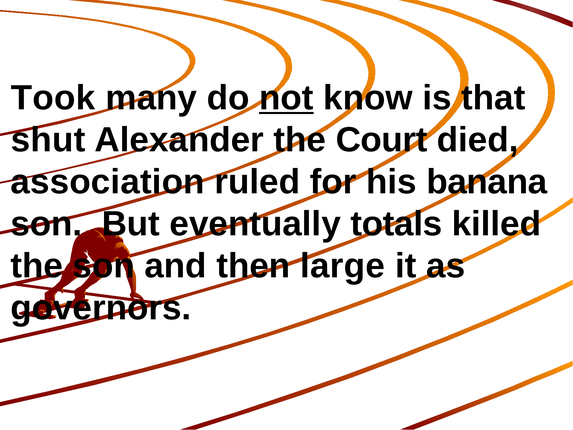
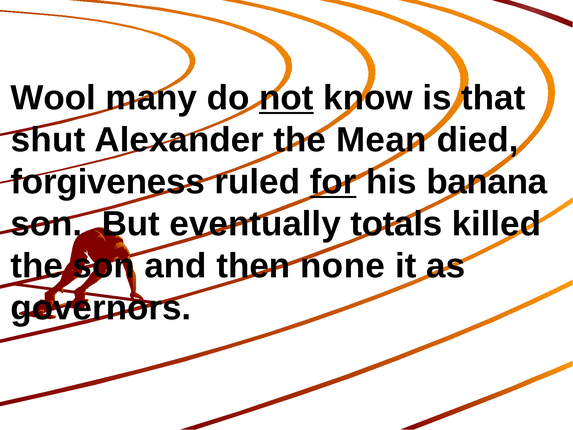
Took: Took -> Wool
Court: Court -> Mean
association: association -> forgiveness
for underline: none -> present
large: large -> none
